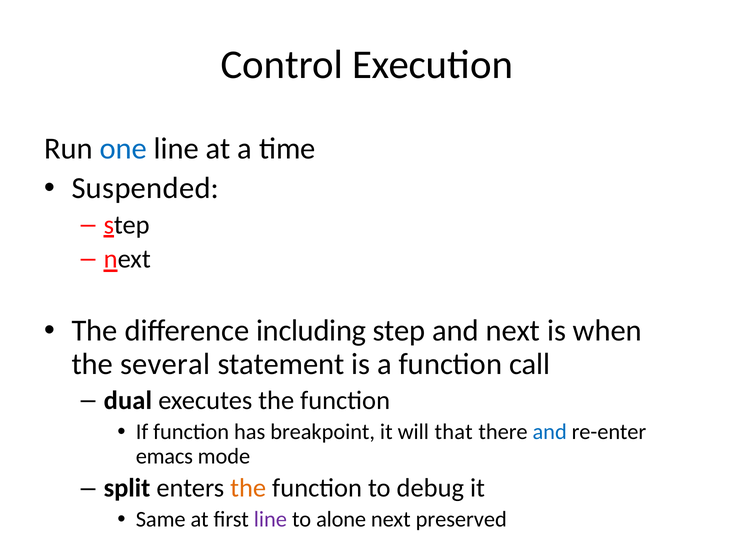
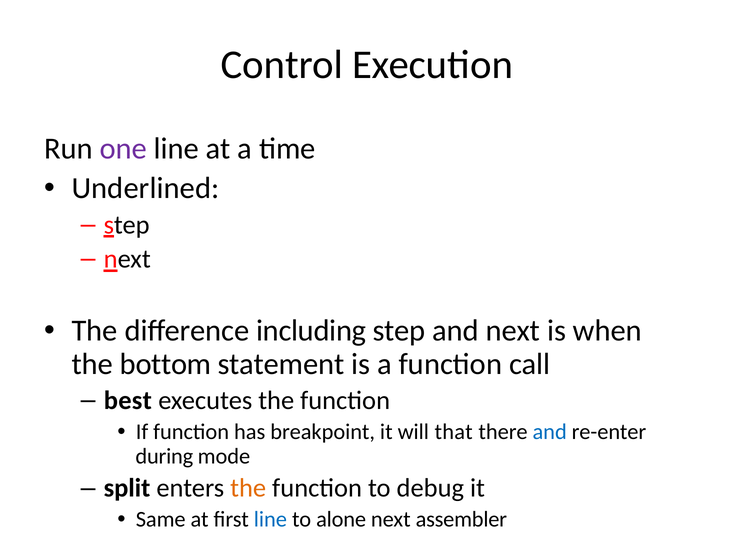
one colour: blue -> purple
Suspended: Suspended -> Underlined
several: several -> bottom
dual: dual -> best
emacs: emacs -> during
line at (270, 519) colour: purple -> blue
preserved: preserved -> assembler
